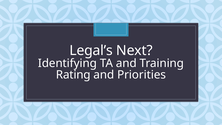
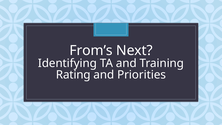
Legal’s: Legal’s -> From’s
